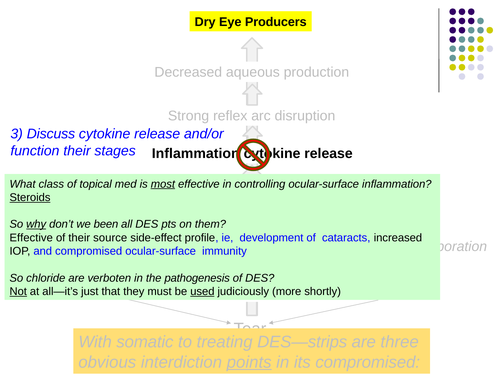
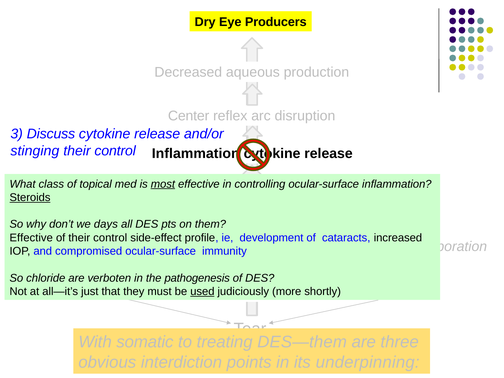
Strong: Strong -> Center
function: function -> stinging
stages at (115, 151): stages -> control
why underline: present -> none
been: been -> days
of their source: source -> control
Not underline: present -> none
DES—strips: DES—strips -> DES—them
points underline: present -> none
its compromised: compromised -> underpinning
